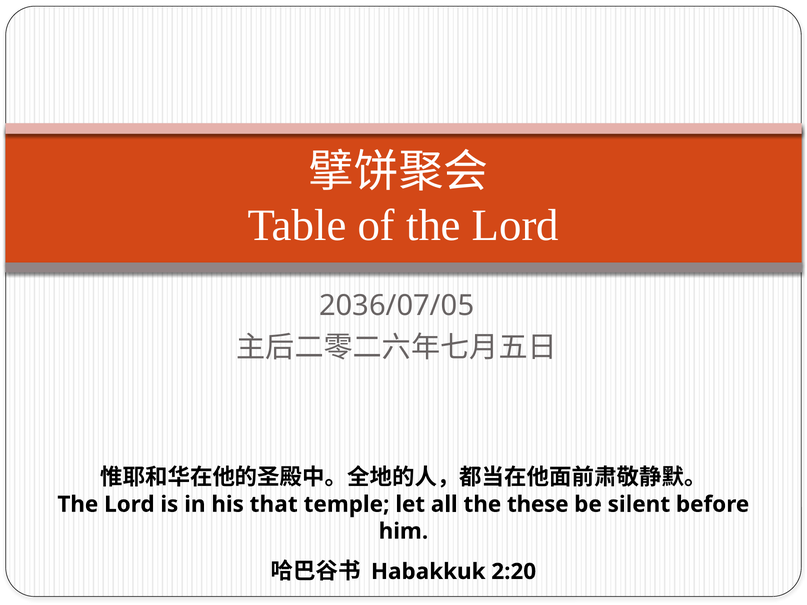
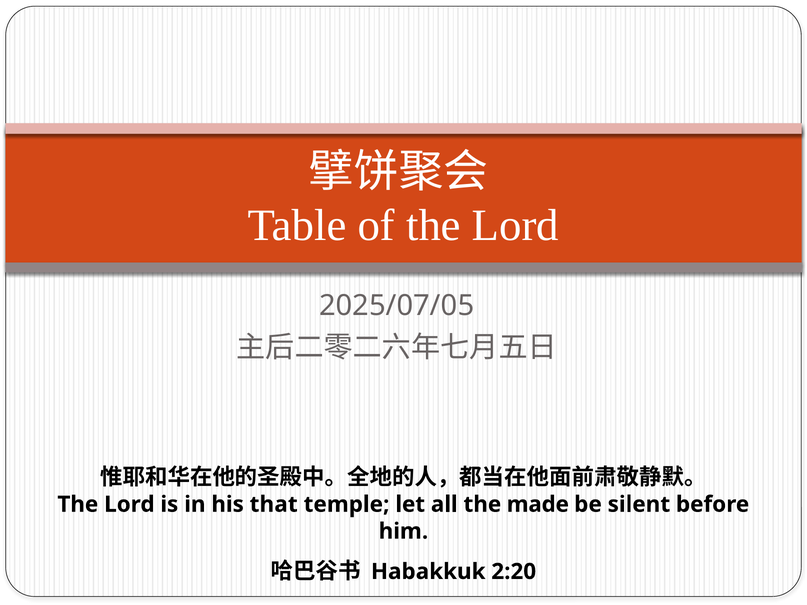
2036/07/05: 2036/07/05 -> 2025/07/05
these: these -> made
